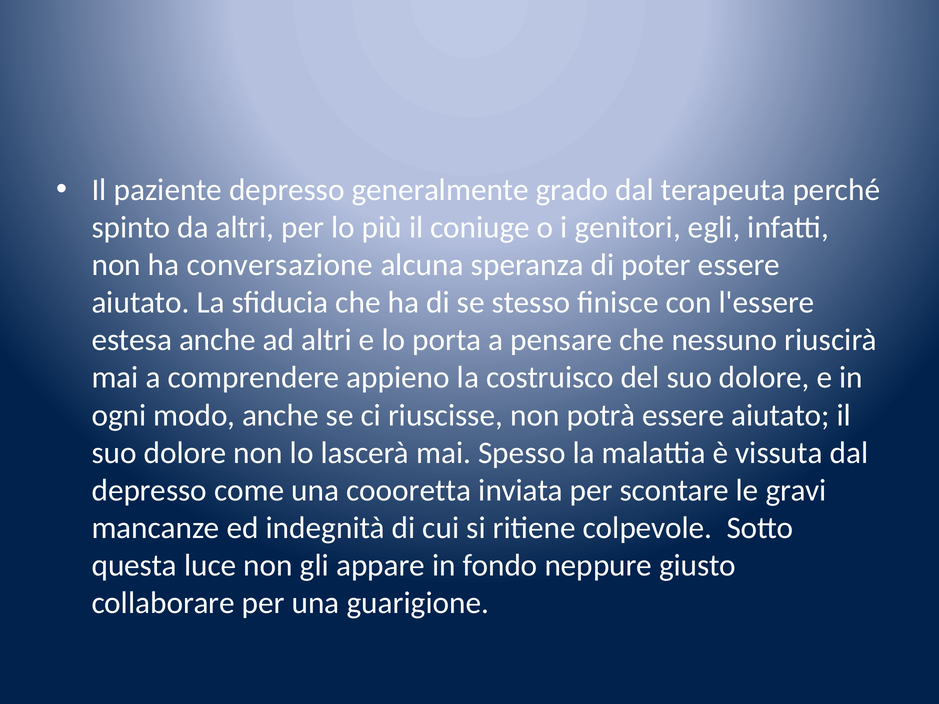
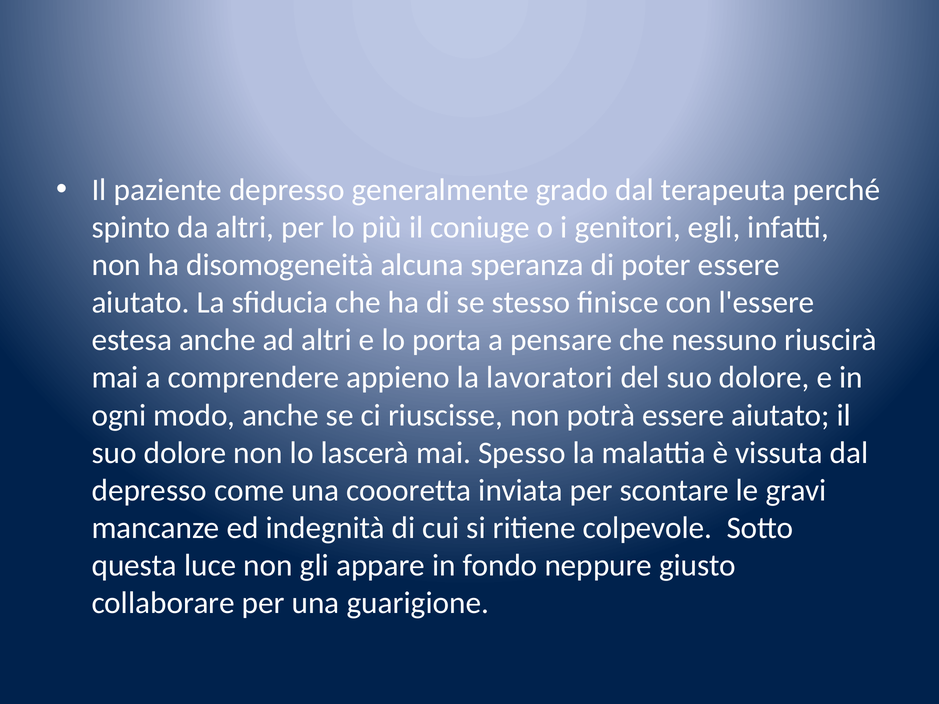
conversazione: conversazione -> disomogeneità
costruisco: costruisco -> lavoratori
